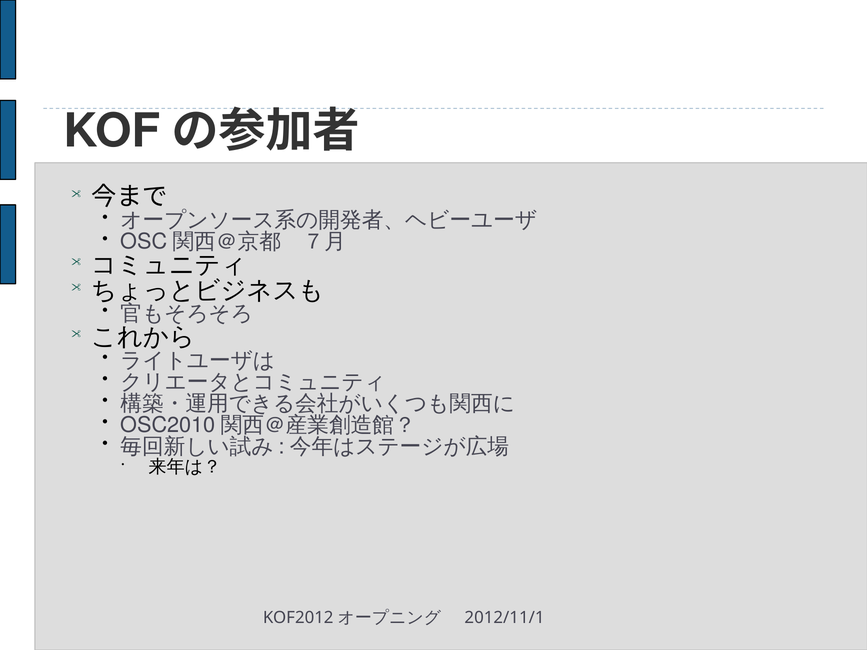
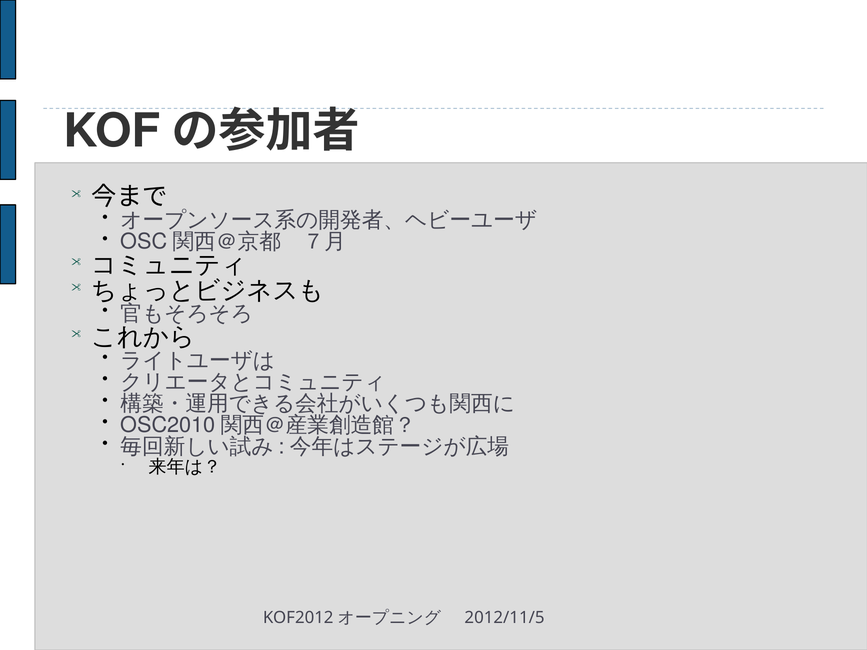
2012/11/1: 2012/11/1 -> 2012/11/5
